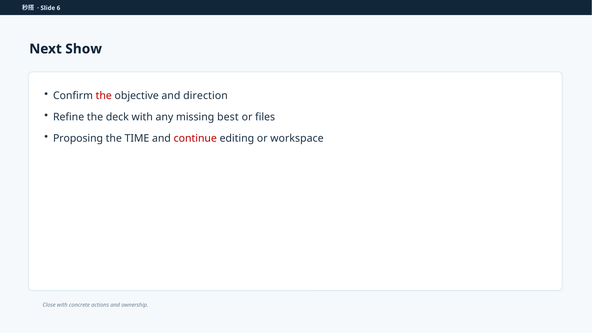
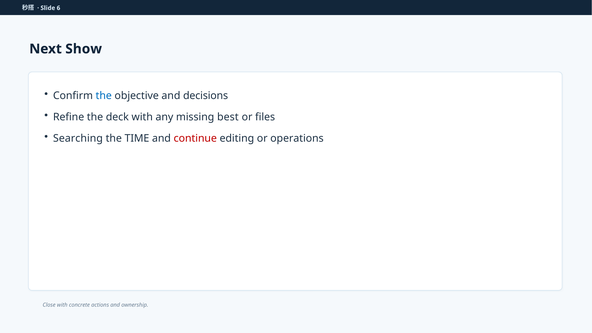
the at (104, 96) colour: red -> blue
direction: direction -> decisions
Proposing: Proposing -> Searching
workspace: workspace -> operations
